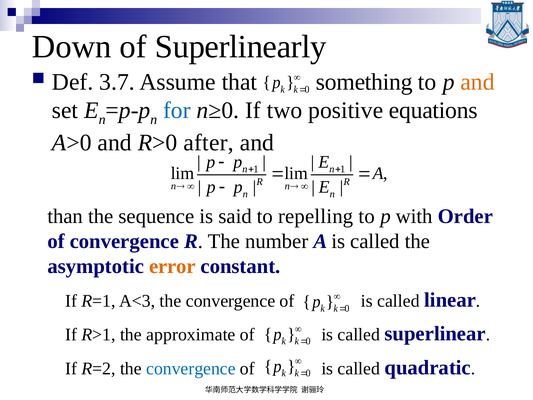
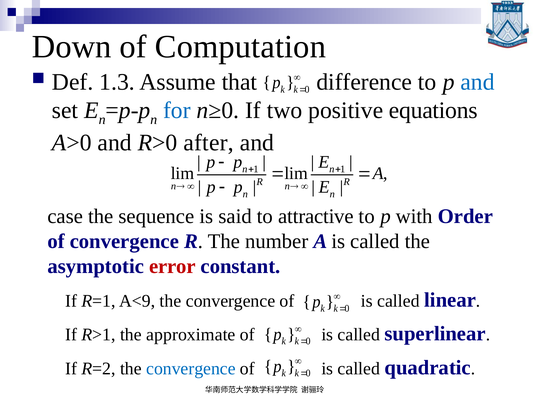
Superlinearly: Superlinearly -> Computation
3.7: 3.7 -> 1.3
something: something -> difference
and at (478, 82) colour: orange -> blue
than: than -> case
repelling: repelling -> attractive
error colour: orange -> red
A<3: A<3 -> A<9
